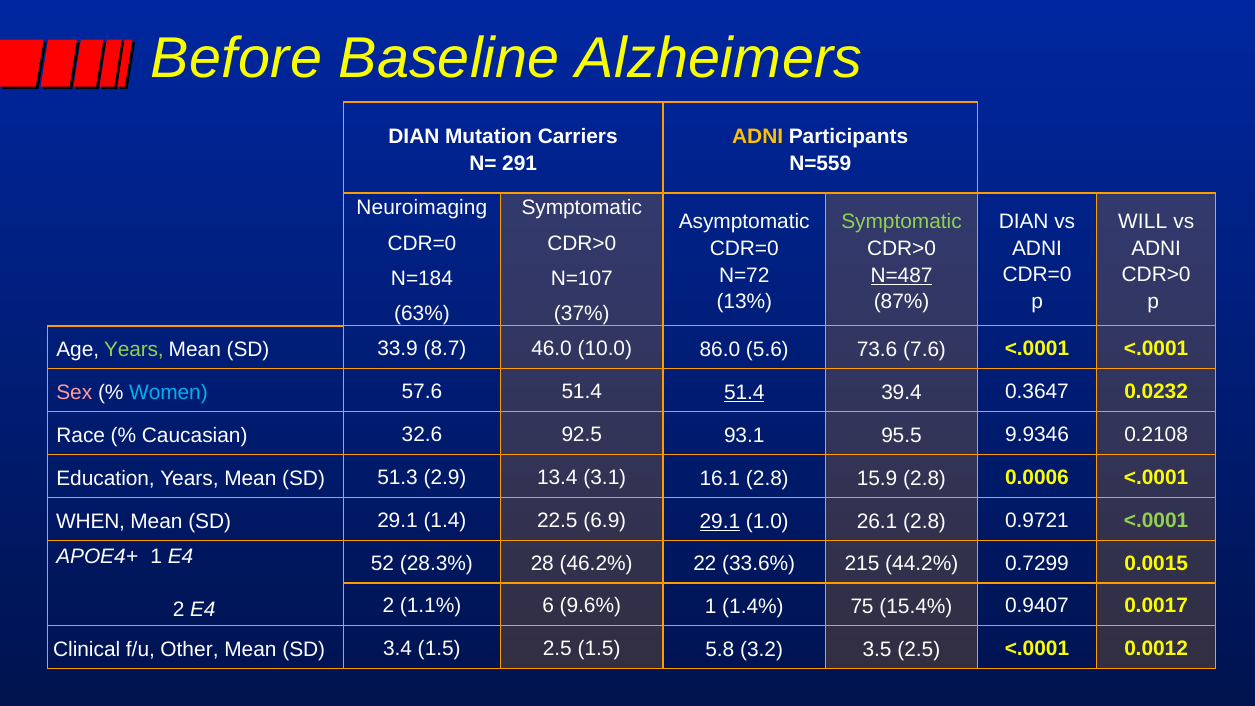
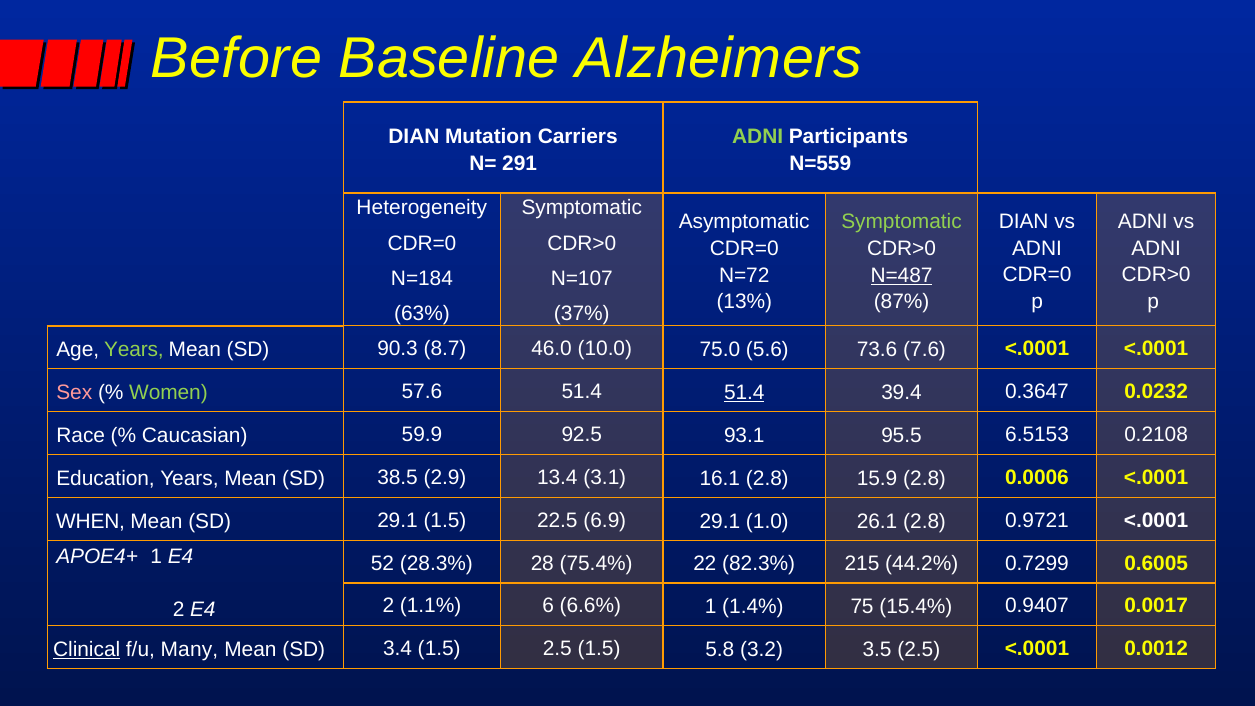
ADNI at (758, 137) colour: yellow -> light green
Neuroimaging: Neuroimaging -> Heterogeneity
WILL at (1143, 221): WILL -> ADNI
33.9: 33.9 -> 90.3
86.0: 86.0 -> 75.0
Women colour: light blue -> light green
32.6: 32.6 -> 59.9
9.9346: 9.9346 -> 6.5153
51.3: 51.3 -> 38.5
29.1 1.4: 1.4 -> 1.5
29.1 at (720, 521) underline: present -> none
<.0001 at (1156, 520) colour: light green -> white
46.2%: 46.2% -> 75.4%
33.6%: 33.6% -> 82.3%
0.0015: 0.0015 -> 0.6005
9.6%: 9.6% -> 6.6%
Clinical underline: none -> present
Other: Other -> Many
